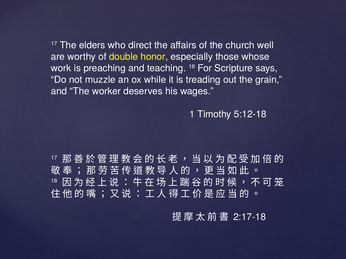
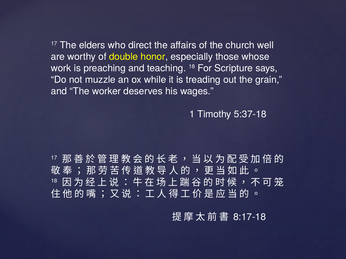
5:12-18: 5:12-18 -> 5:37-18
2:17-18: 2:17-18 -> 8:17-18
